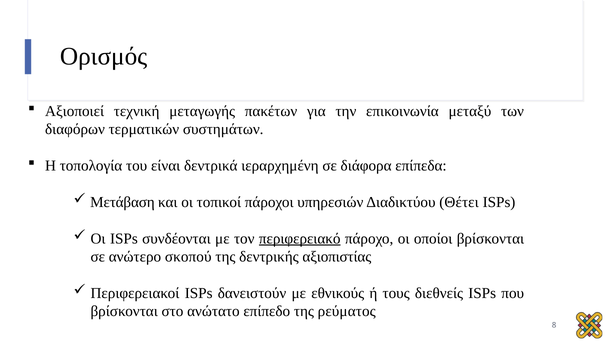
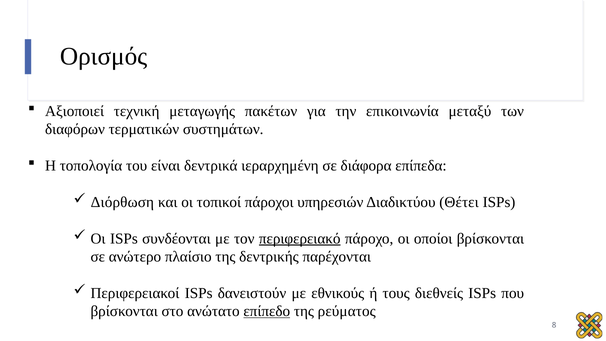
Μετάβαση: Μετάβαση -> Διόρθωση
σκοπού: σκοπού -> πλαίσιο
αξιοπιστίας: αξιοπιστίας -> παρέχονται
επίπεδο underline: none -> present
